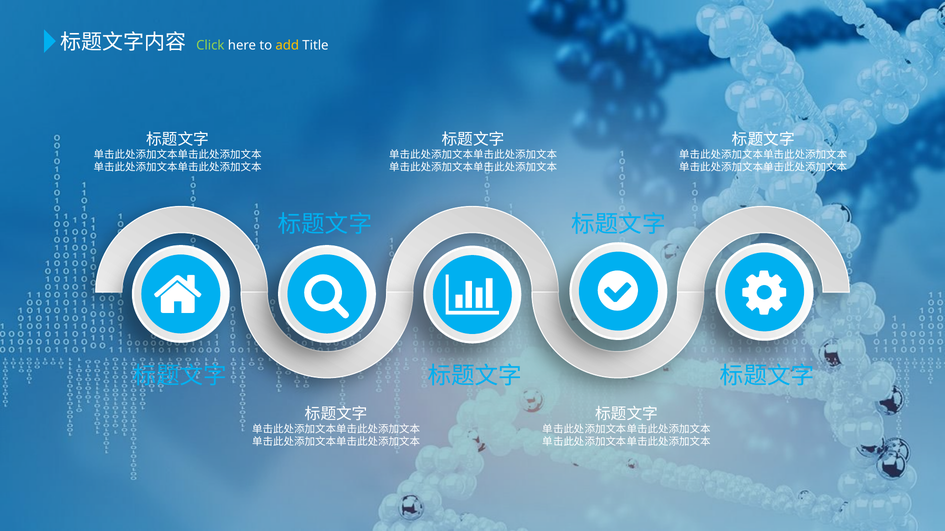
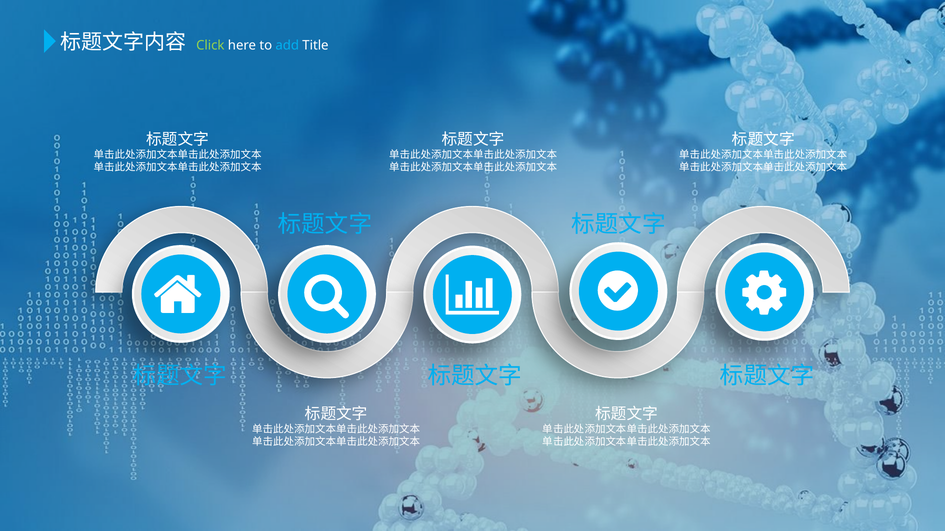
add colour: yellow -> light blue
